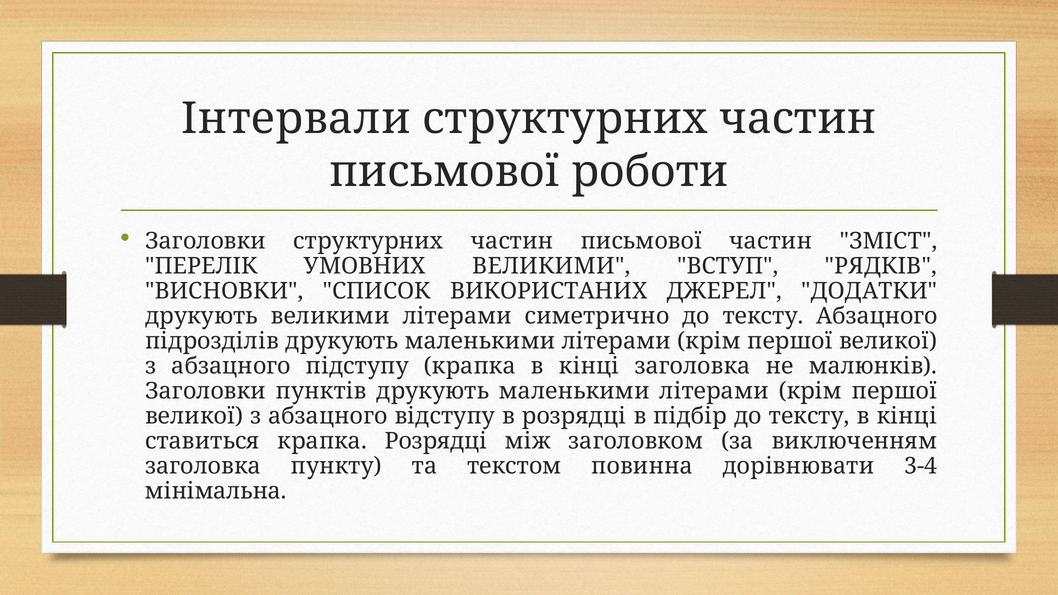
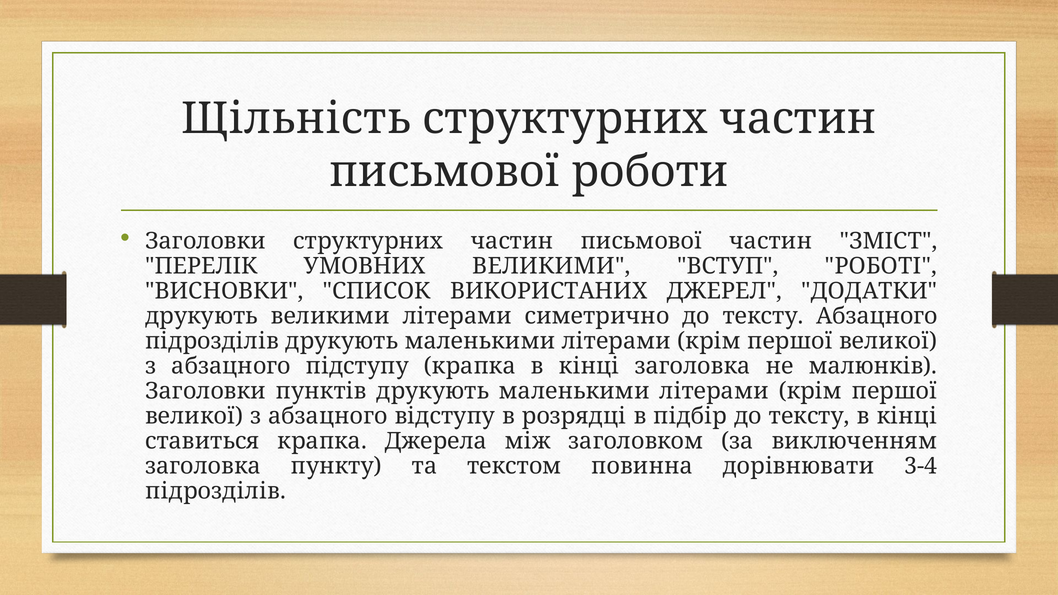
Інтервали: Інтервали -> Щільність
РЯДКІВ: РЯДКІВ -> РОБОТІ
крапка Розрядці: Розрядці -> Джерела
мінімальна at (216, 491): мінімальна -> підрозділів
